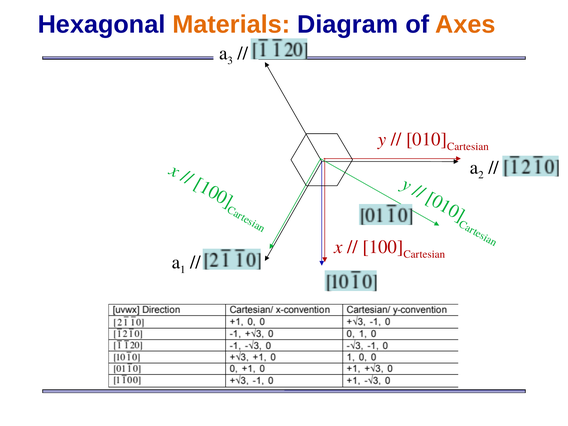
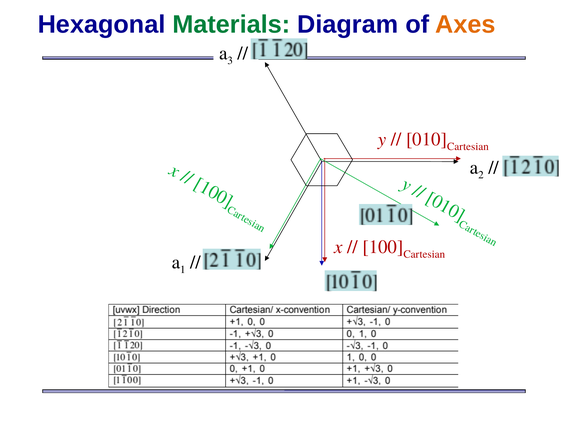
Materials colour: orange -> green
